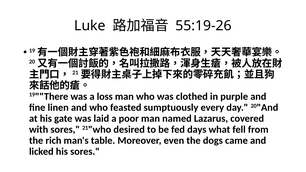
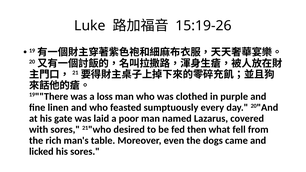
55:19-26: 55:19-26 -> 15:19-26
days: days -> then
